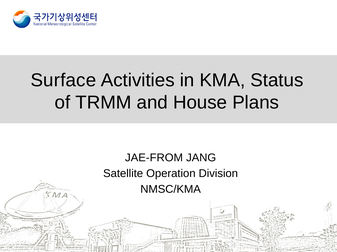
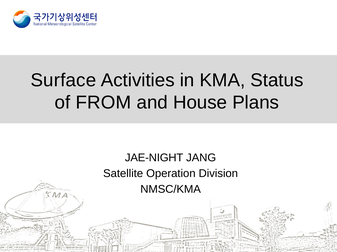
TRMM: TRMM -> FROM
JAE-FROM: JAE-FROM -> JAE-NIGHT
